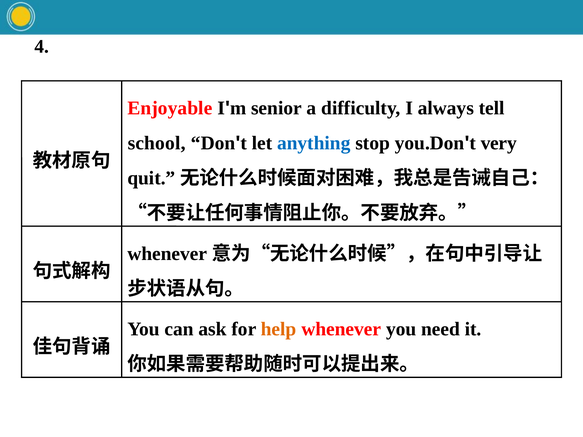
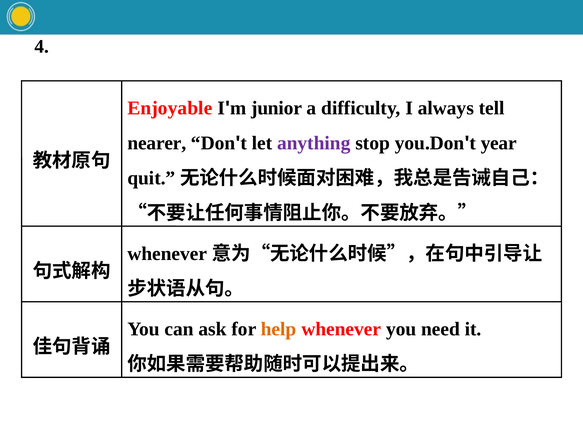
senior: senior -> junior
school: school -> nearer
anything colour: blue -> purple
very: very -> year
